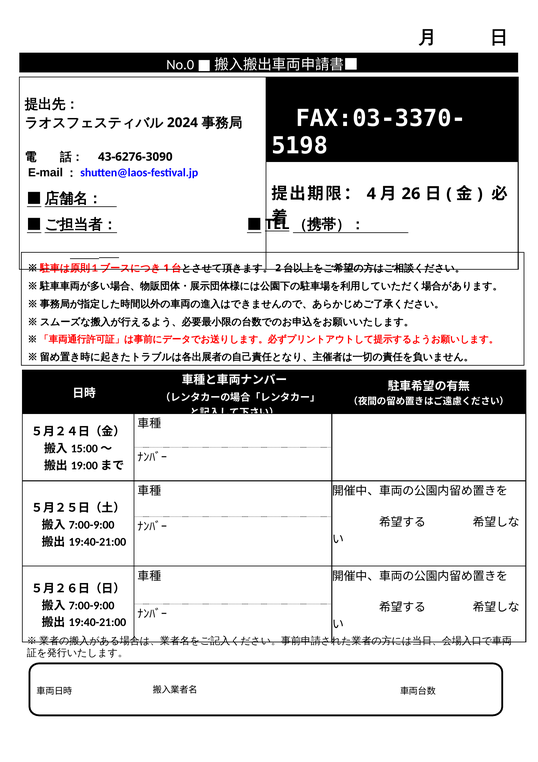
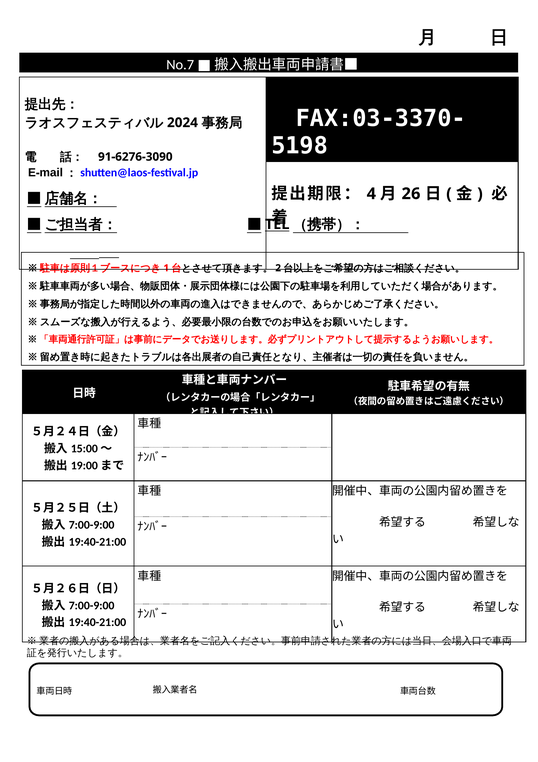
No.0: No.0 -> No.7
43-6276-3090: 43-6276-3090 -> 91-6276-3090
